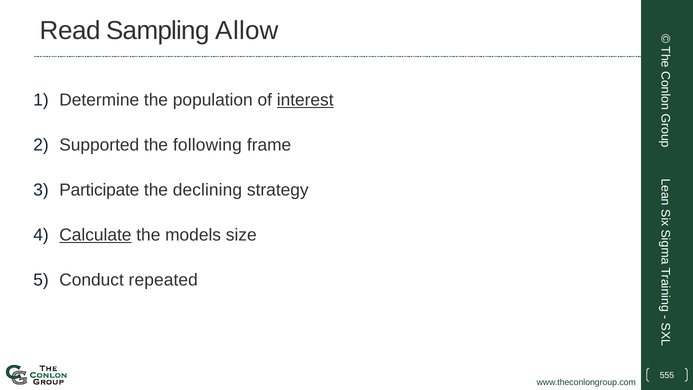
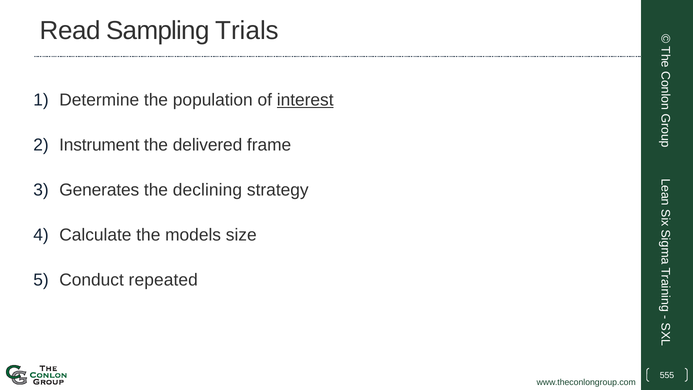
Allow: Allow -> Trials
Supported: Supported -> Instrument
following: following -> delivered
Participate: Participate -> Generates
Calculate underline: present -> none
